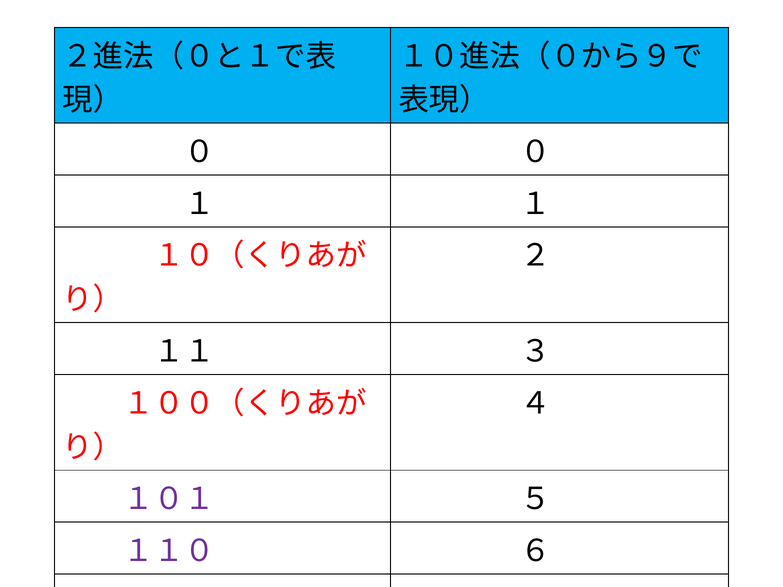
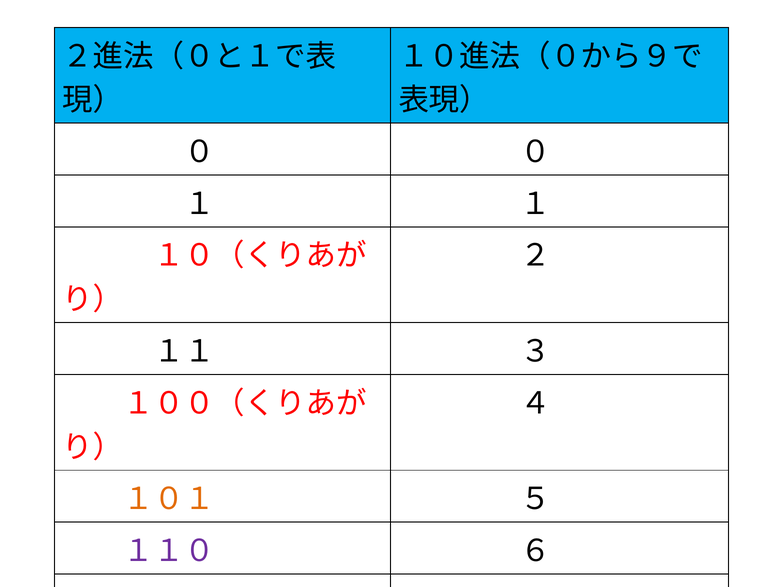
１０１ colour: purple -> orange
